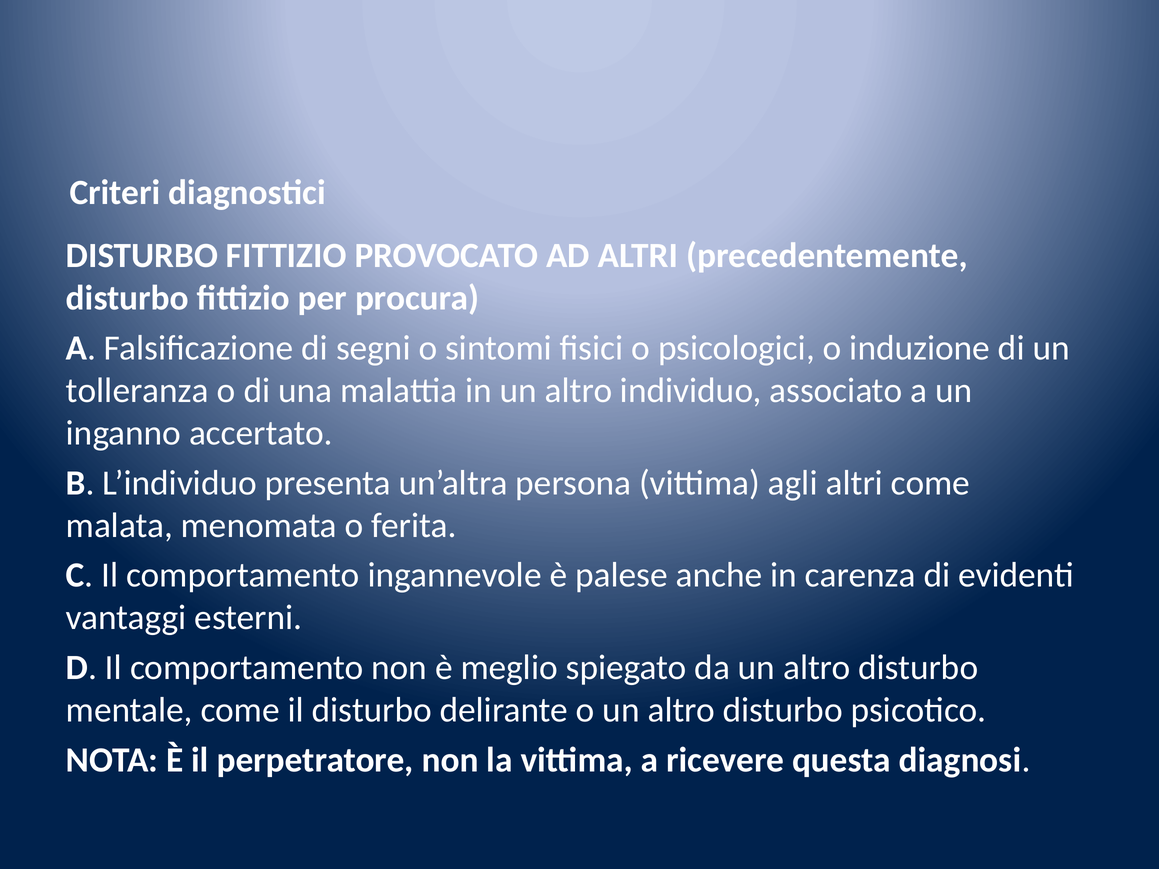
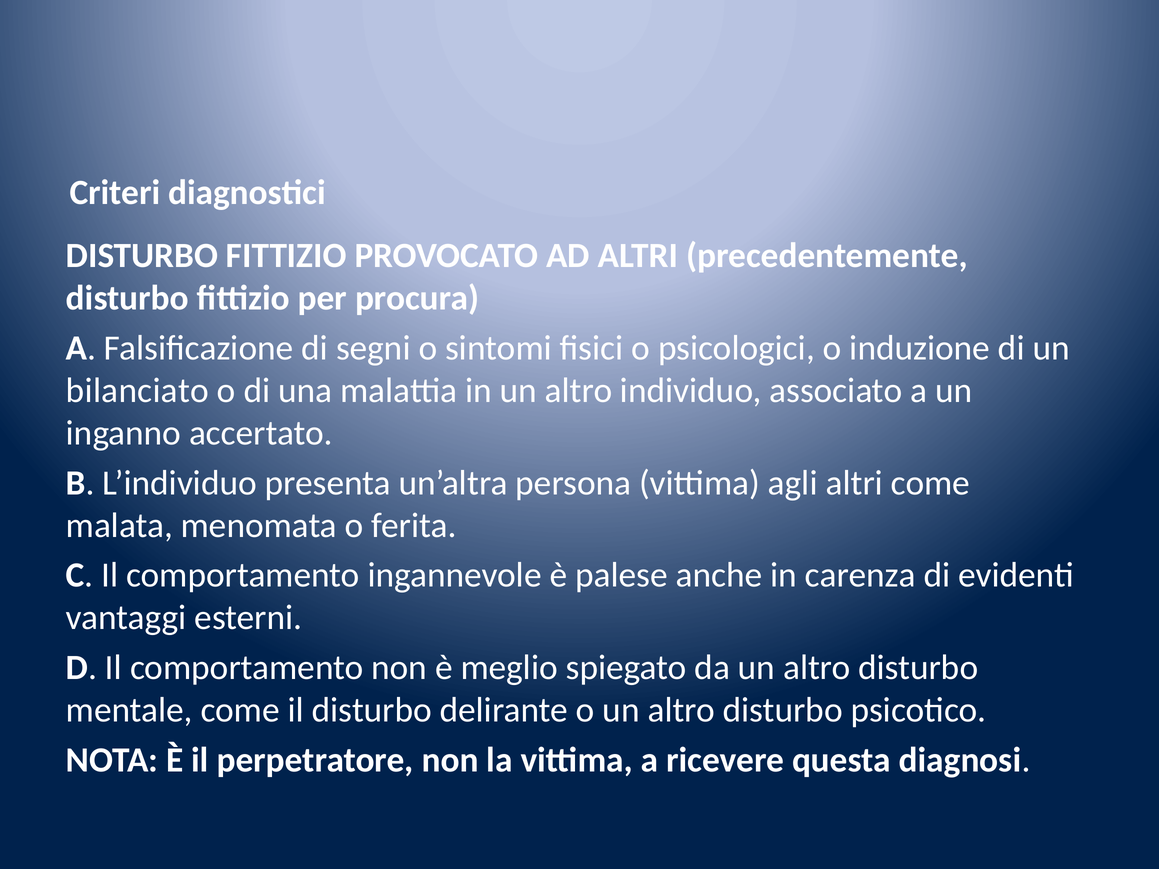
tolleranza: tolleranza -> bilanciato
